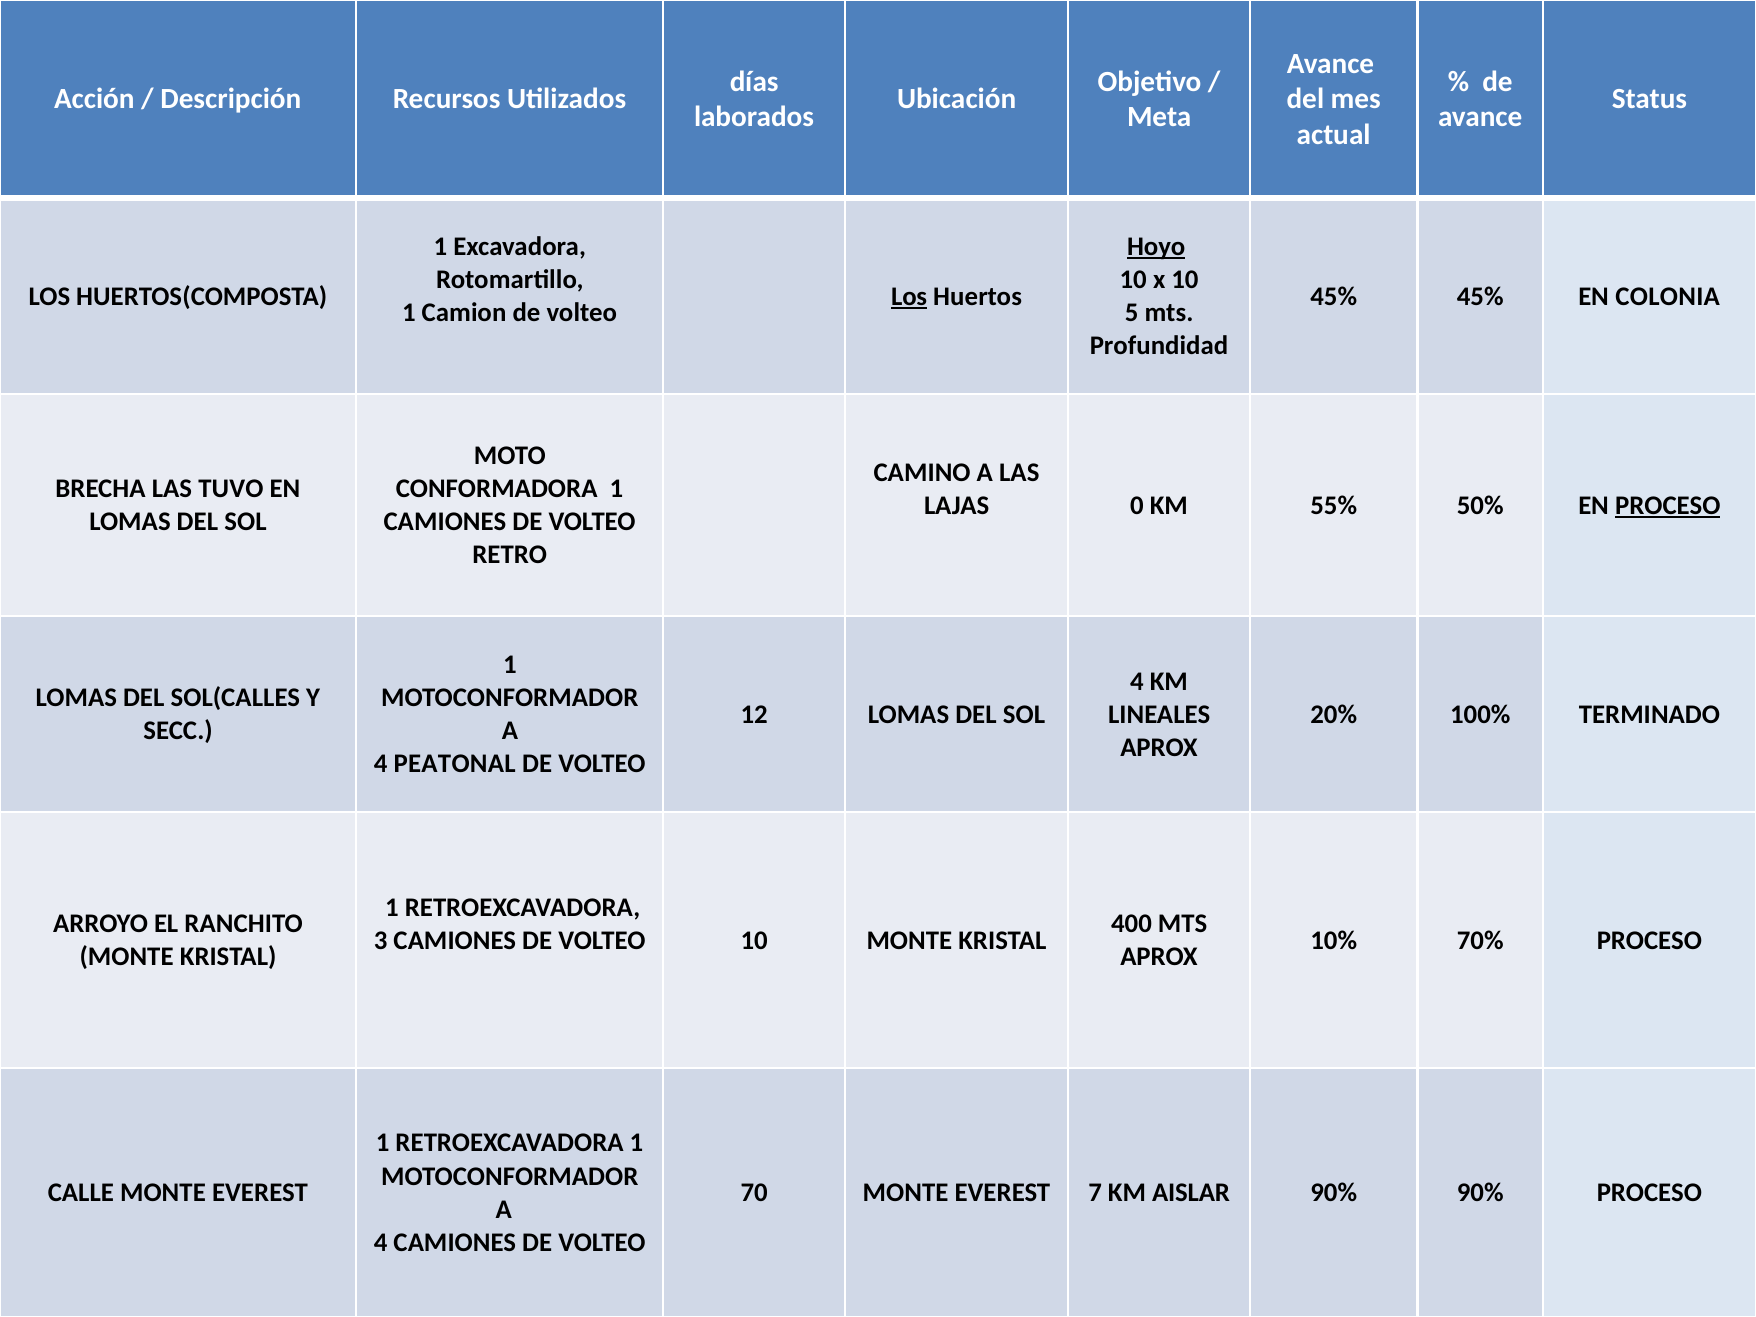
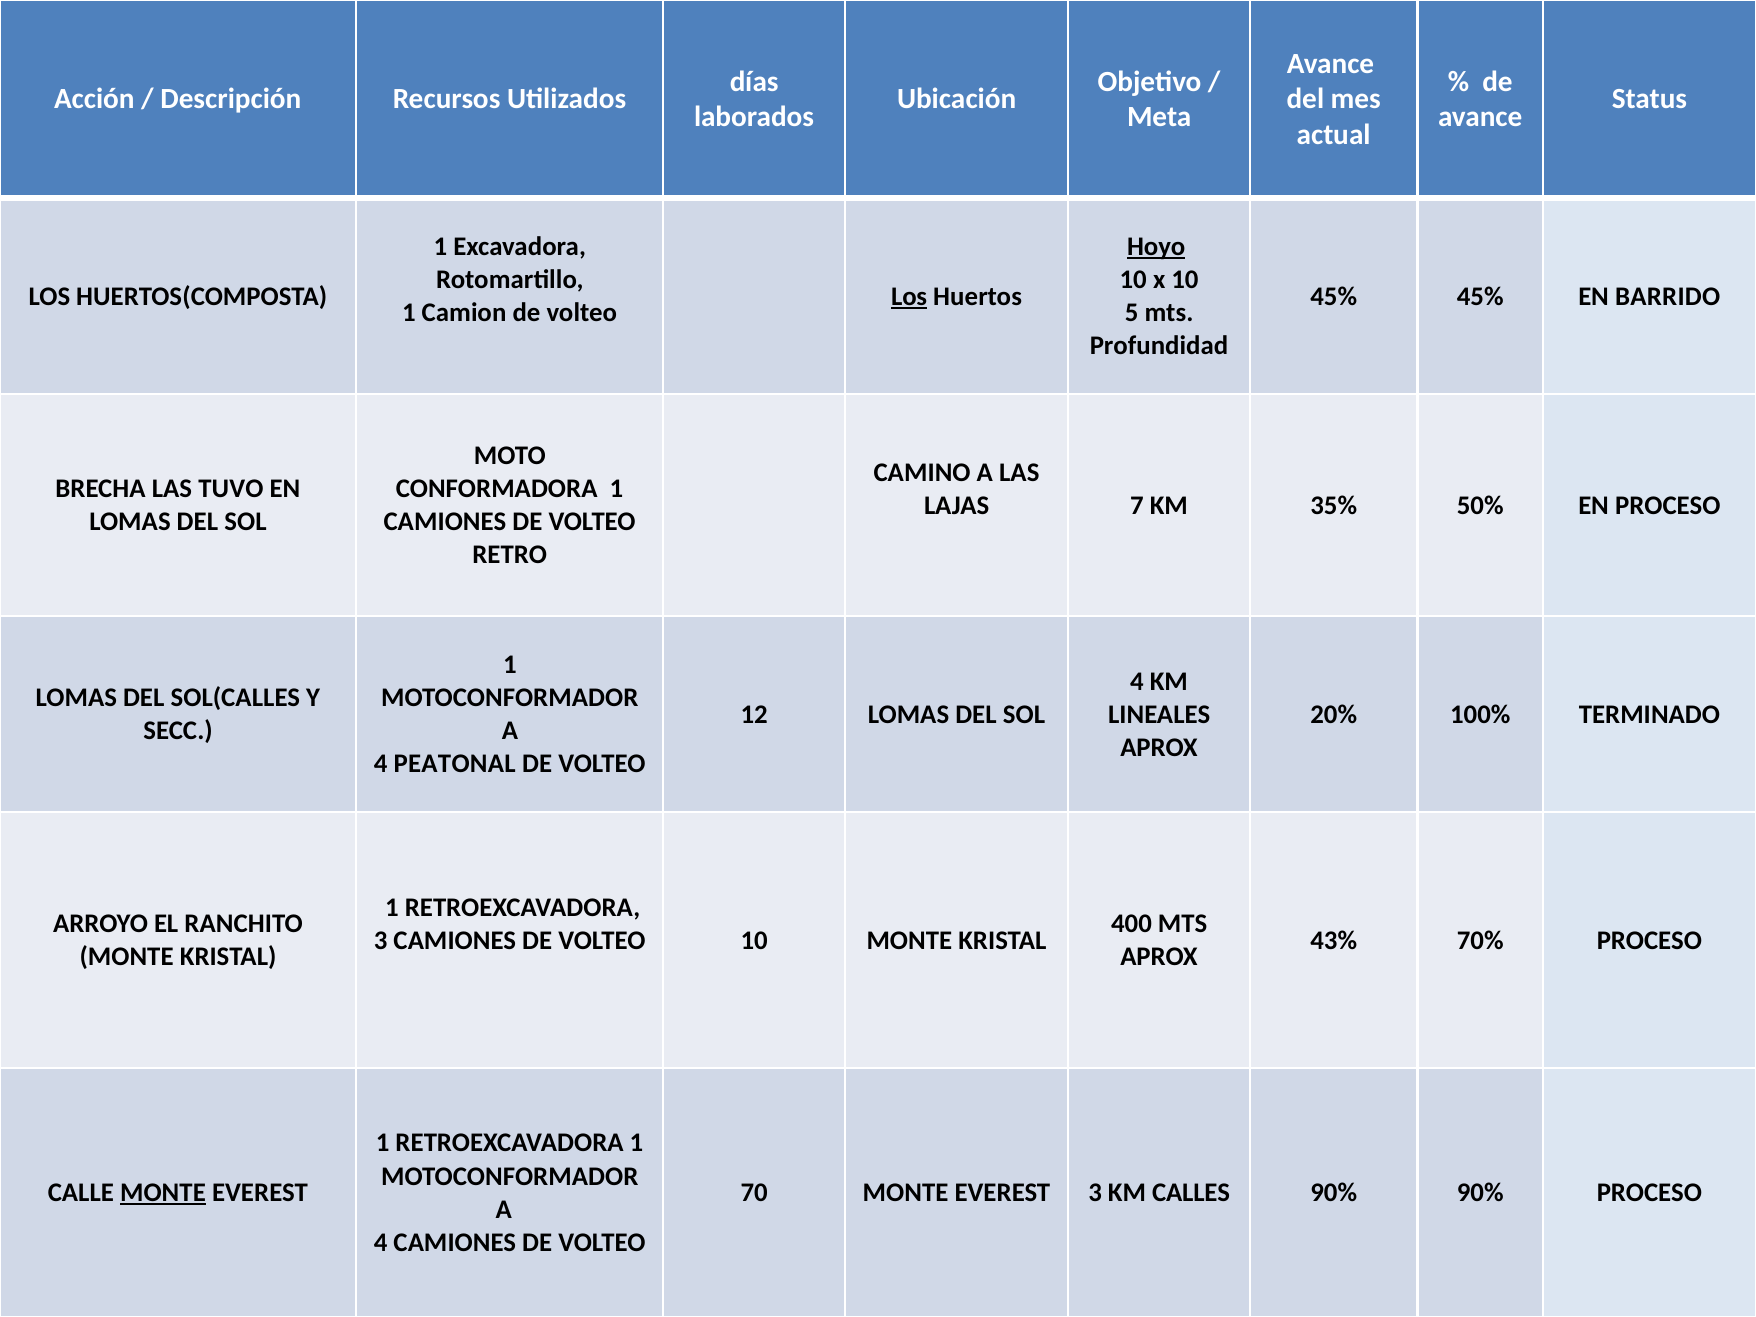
COLONIA: COLONIA -> BARRIDO
0: 0 -> 7
55%: 55% -> 35%
PROCESO at (1668, 505) underline: present -> none
10%: 10% -> 43%
MONTE at (163, 1193) underline: none -> present
EVEREST 7: 7 -> 3
AISLAR: AISLAR -> CALLES
